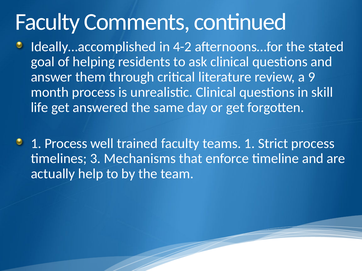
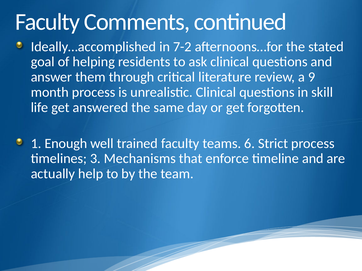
4-2: 4-2 -> 7-2
1 Process: Process -> Enough
teams 1: 1 -> 6
